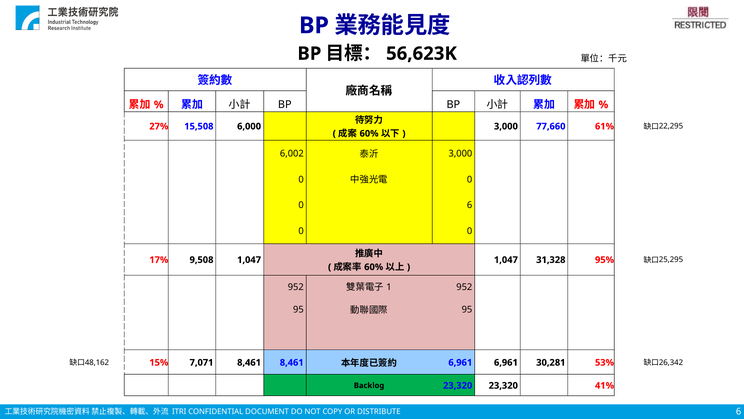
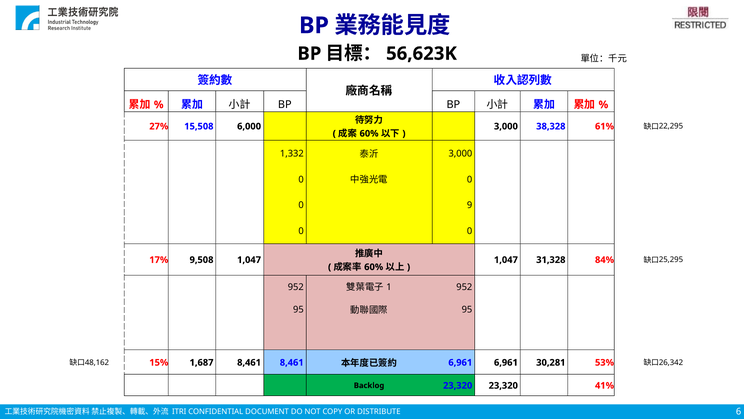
77,660: 77,660 -> 38,328
6,002: 6,002 -> 1,332
0 6: 6 -> 9
95%: 95% -> 84%
7,071: 7,071 -> 1,687
